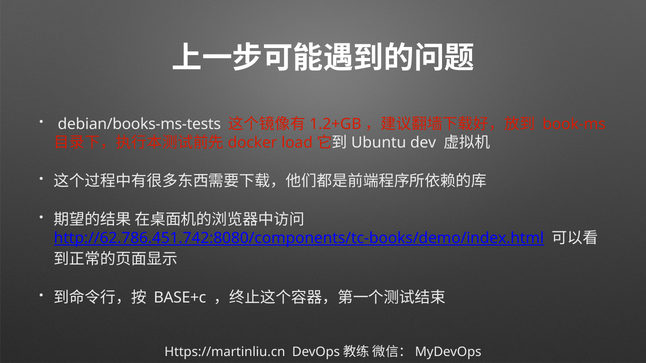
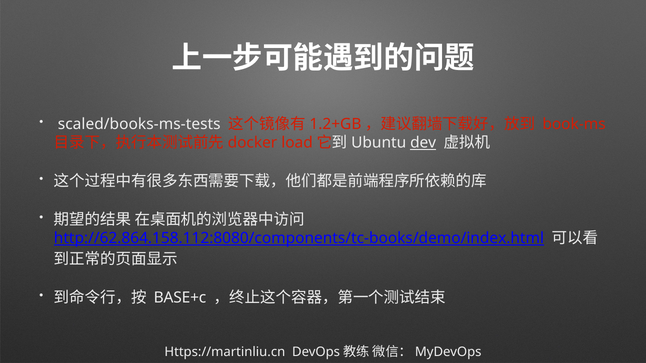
debian/books-ms-tests: debian/books-ms-tests -> scaled/books-ms-tests
dev underline: none -> present
http://62.786.451.742:8080/components/tc-books/demo/index.html: http://62.786.451.742:8080/components/tc-books/demo/index.html -> http://62.864.158.112:8080/components/tc-books/demo/index.html
